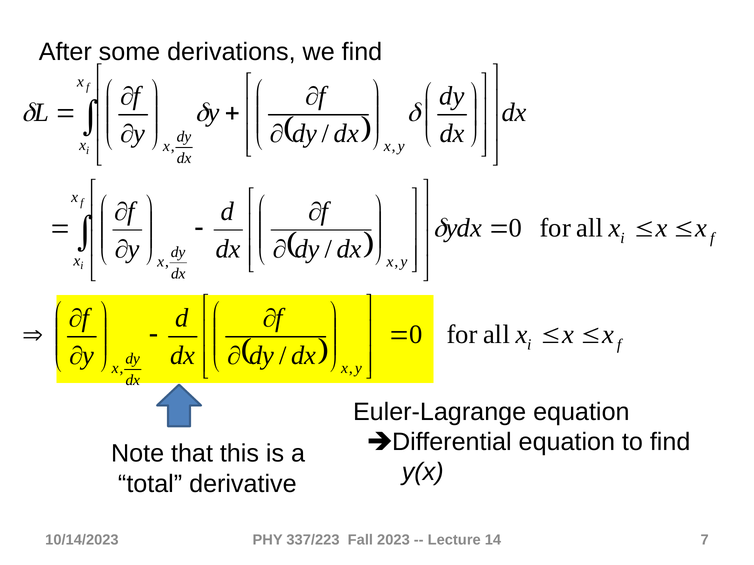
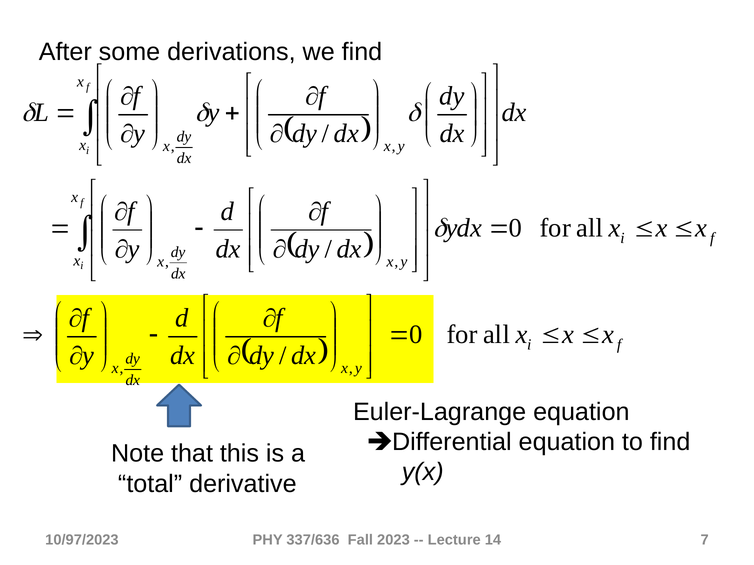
10/14/2023: 10/14/2023 -> 10/97/2023
337/223: 337/223 -> 337/636
